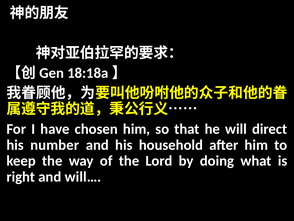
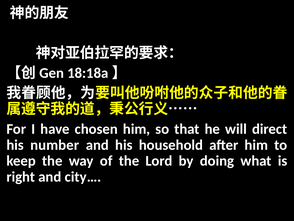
will…: will… -> city…
